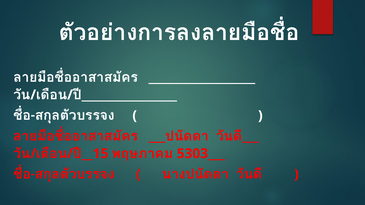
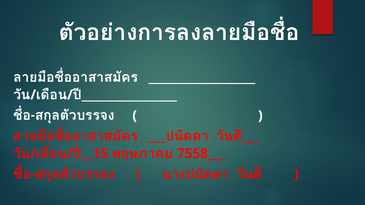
5303___: 5303___ -> 7558___
